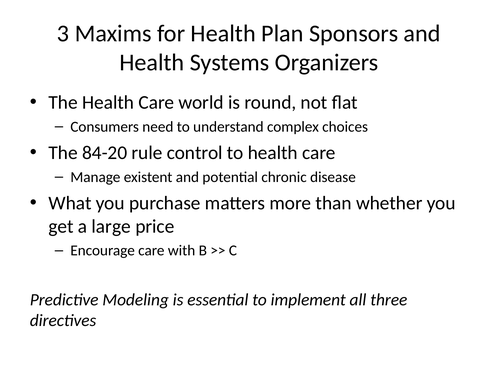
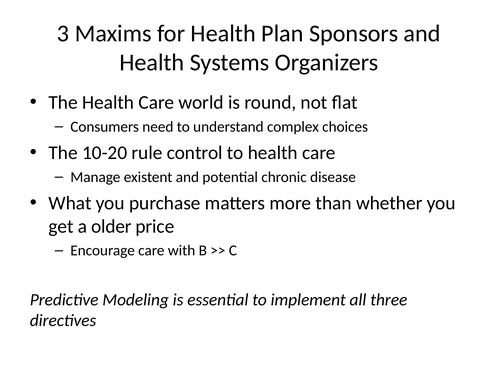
84-20: 84-20 -> 10-20
large: large -> older
